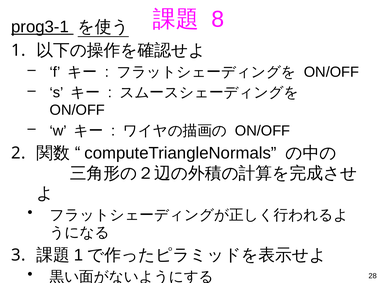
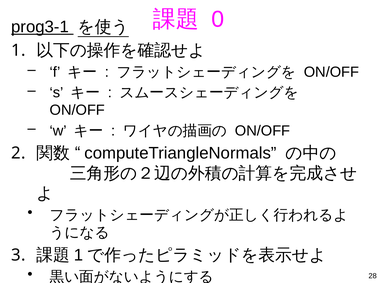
8: 8 -> 0
